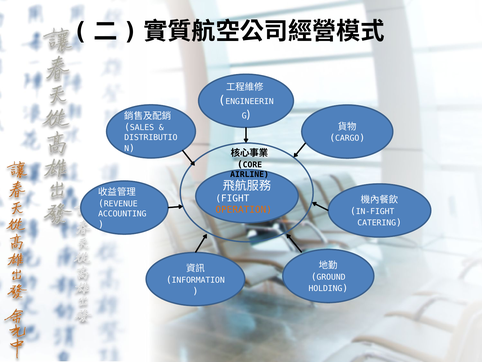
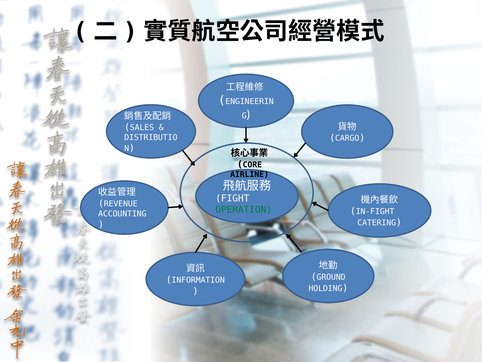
OPERATION colour: orange -> green
